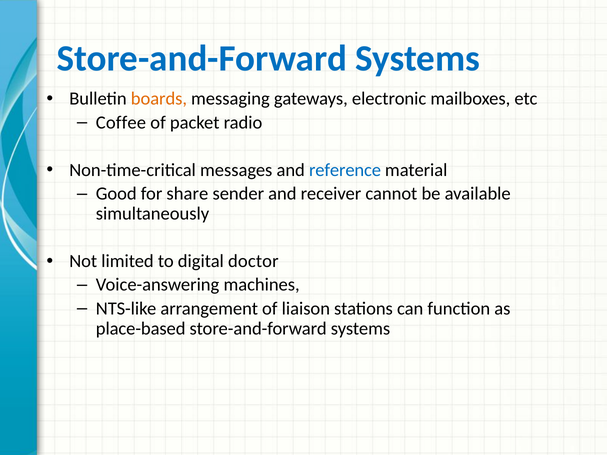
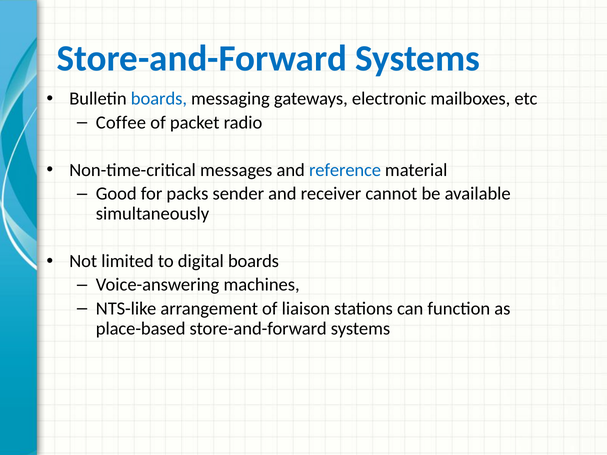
boards at (159, 99) colour: orange -> blue
share: share -> packs
digital doctor: doctor -> boards
